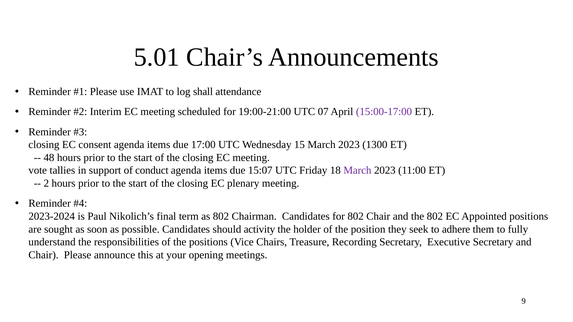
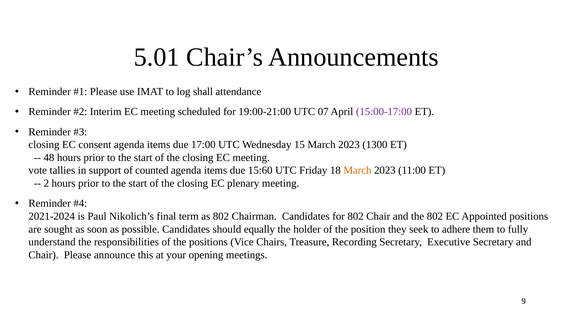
conduct: conduct -> counted
15:07: 15:07 -> 15:60
March at (357, 171) colour: purple -> orange
2023-2024: 2023-2024 -> 2021-2024
activity: activity -> equally
